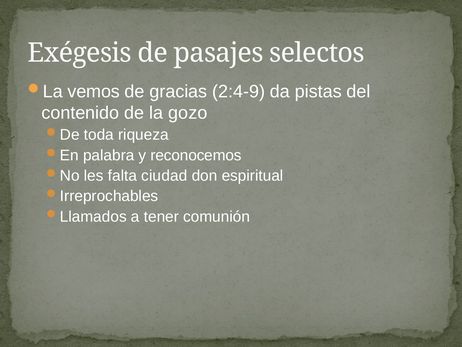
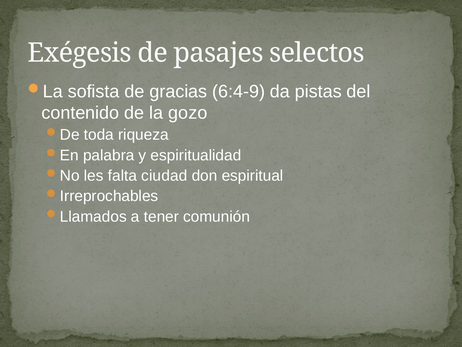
vemos: vemos -> sofista
2:4-9: 2:4-9 -> 6:4-9
reconocemos: reconocemos -> espiritualidad
